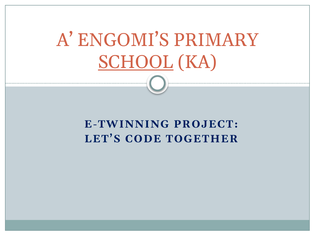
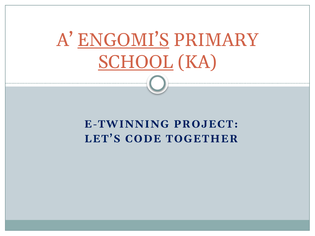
ENGOMI’S underline: none -> present
